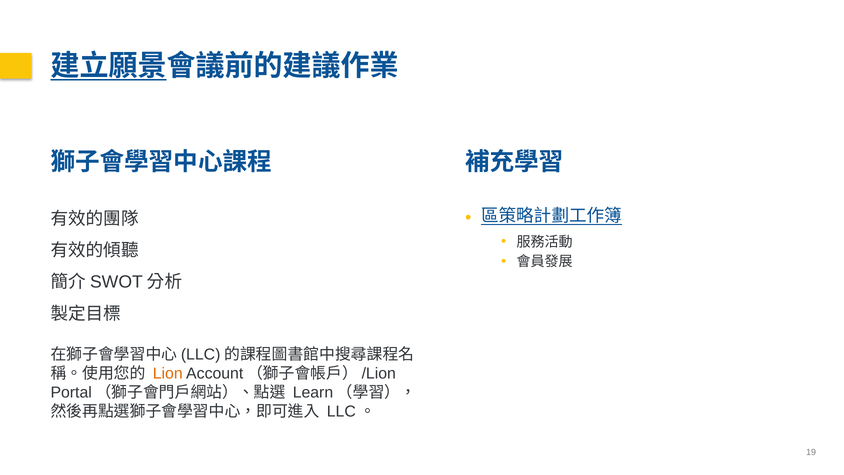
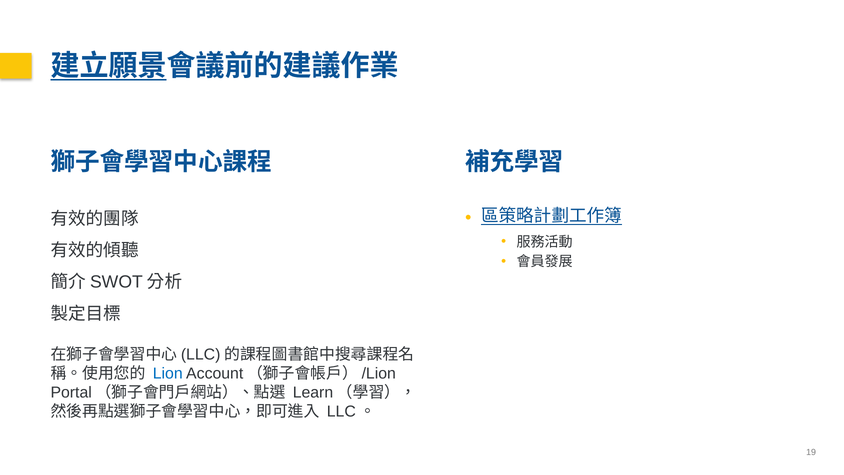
Lion colour: orange -> blue
